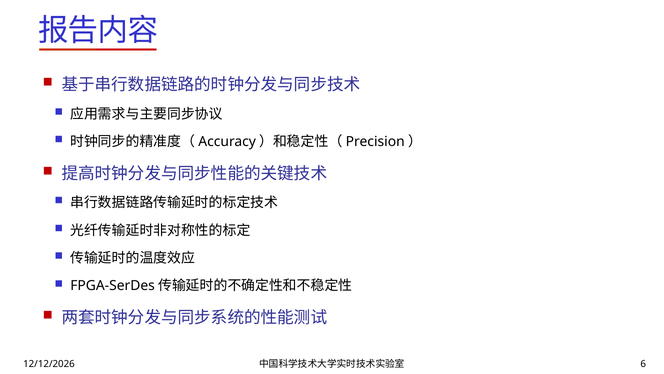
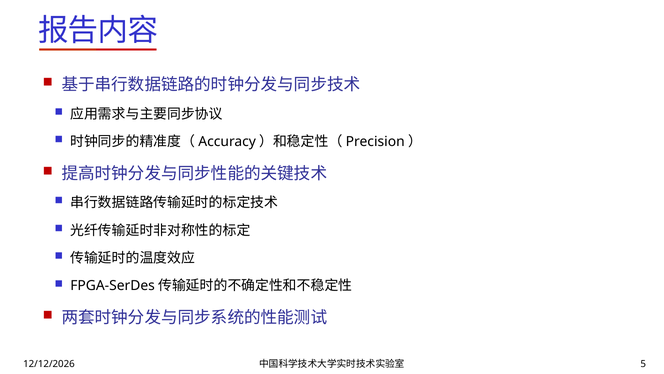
6: 6 -> 5
